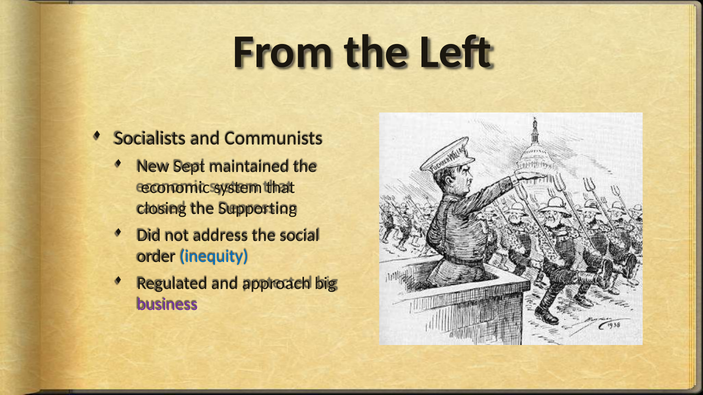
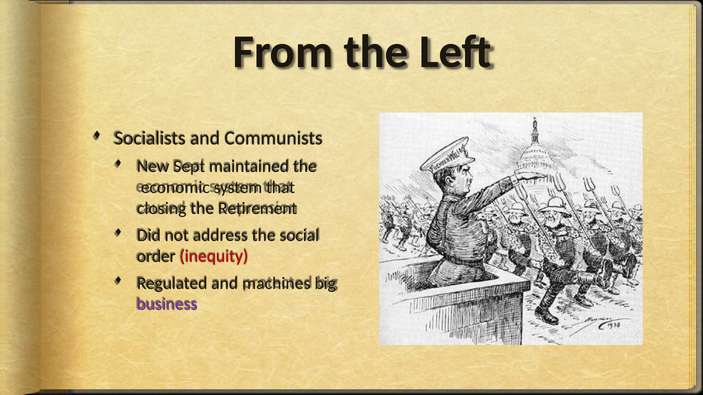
Supporting: Supporting -> Retirement
inequity colour: blue -> red
approach: approach -> machines
